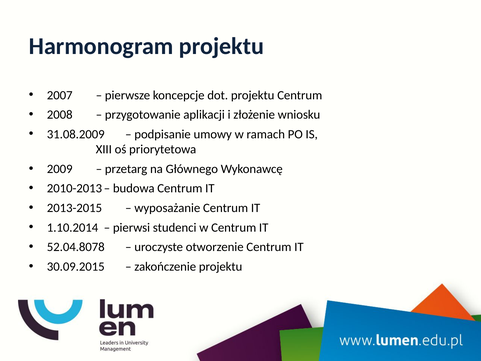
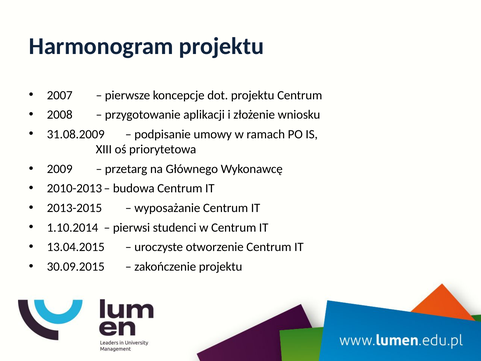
52.04.8078: 52.04.8078 -> 13.04.2015
